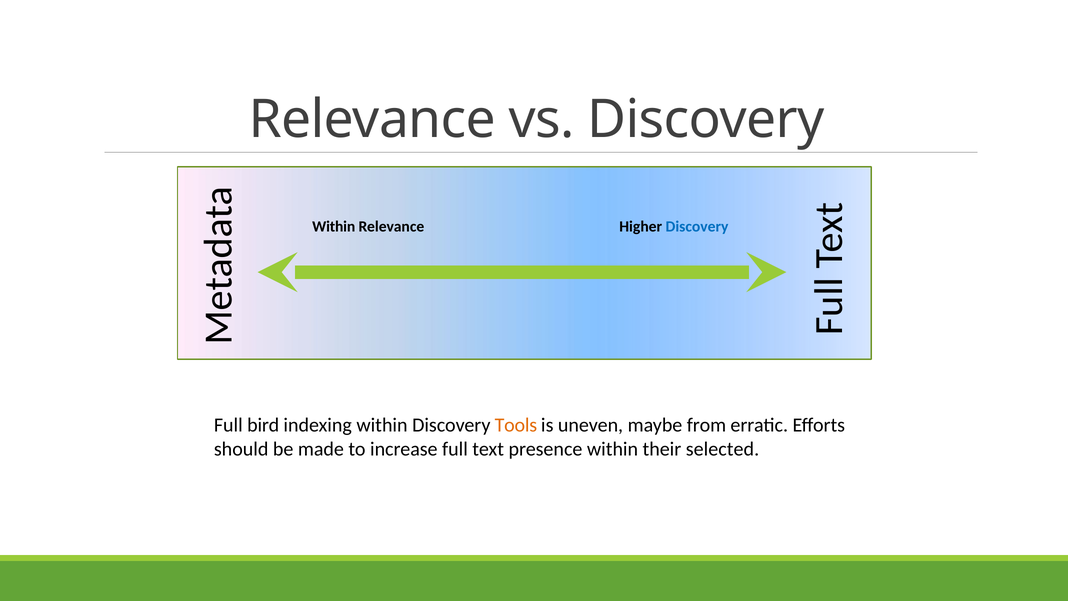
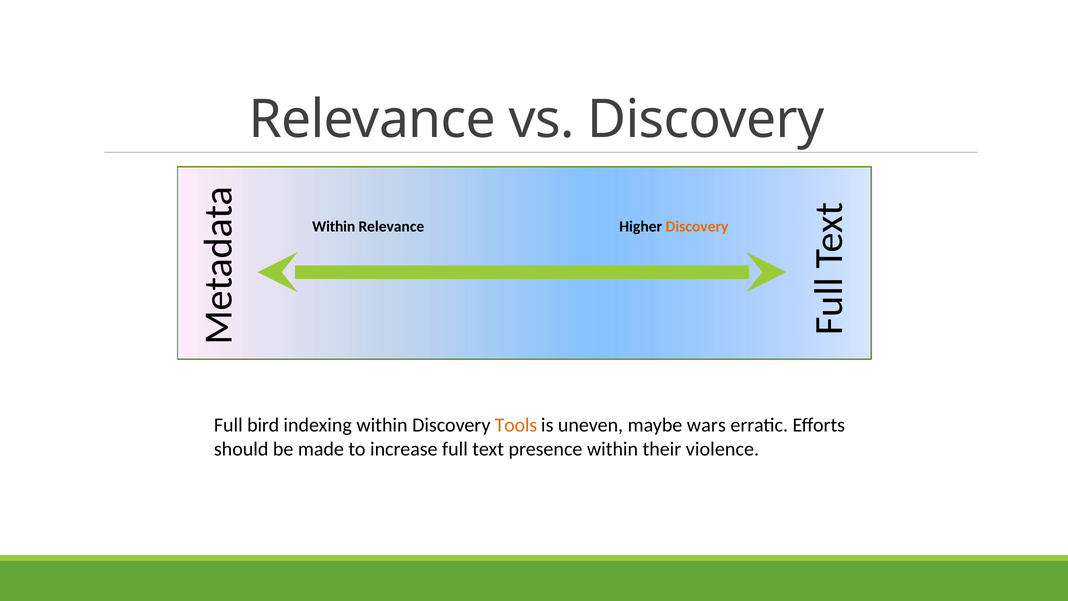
Discovery at (697, 226) colour: blue -> orange
from: from -> wars
selected: selected -> violence
